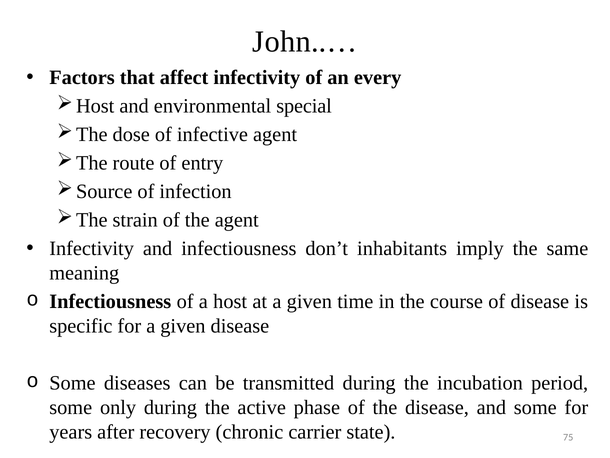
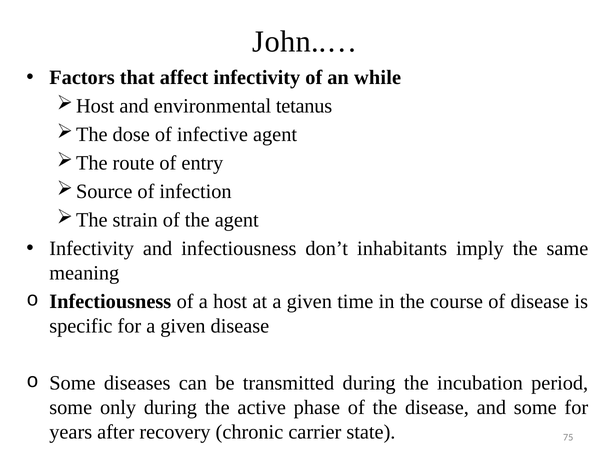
every: every -> while
special: special -> tetanus
